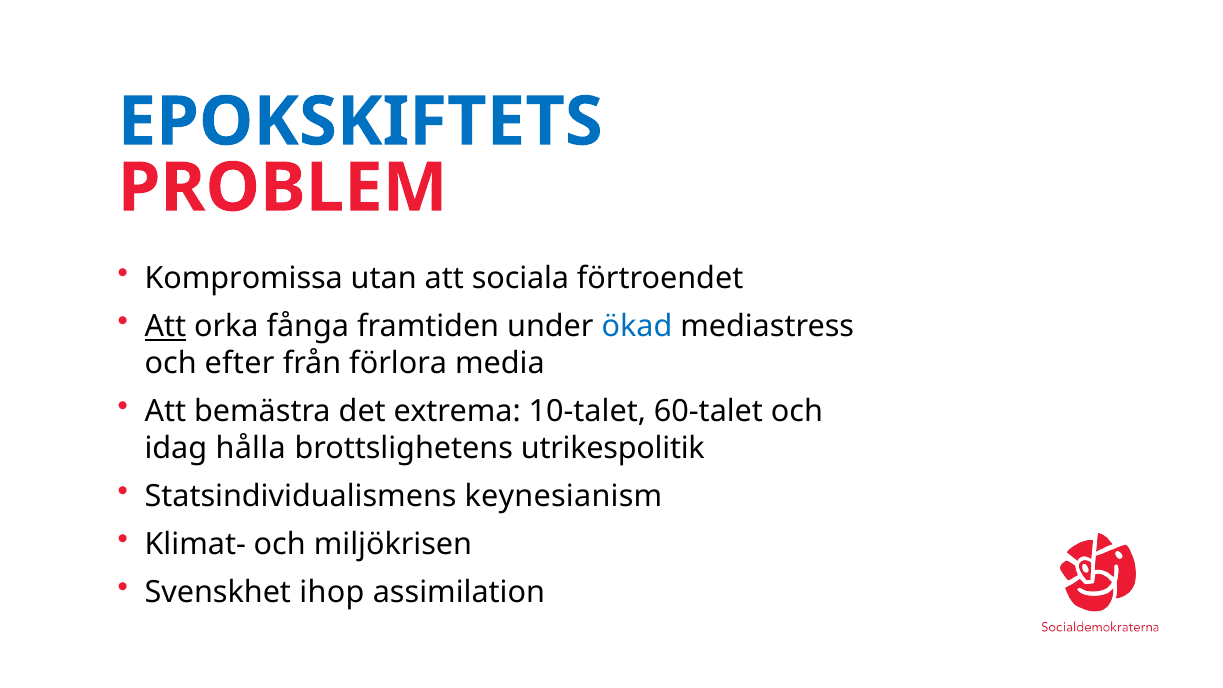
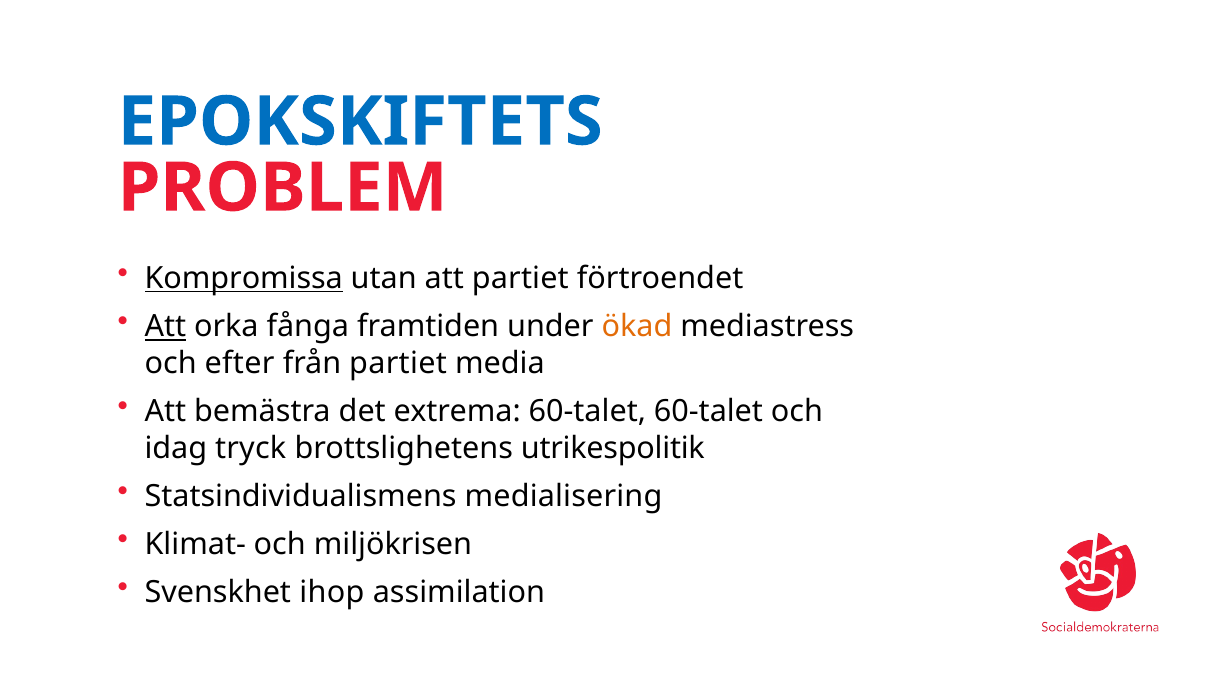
Kompromissa underline: none -> present
att sociala: sociala -> partiet
ökad colour: blue -> orange
från förlora: förlora -> partiet
extrema 10-talet: 10-talet -> 60-talet
hålla: hålla -> tryck
keynesianism: keynesianism -> medialisering
